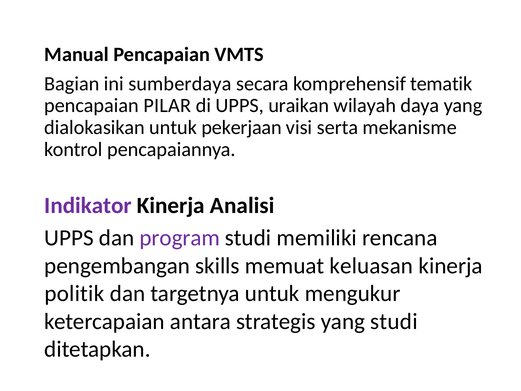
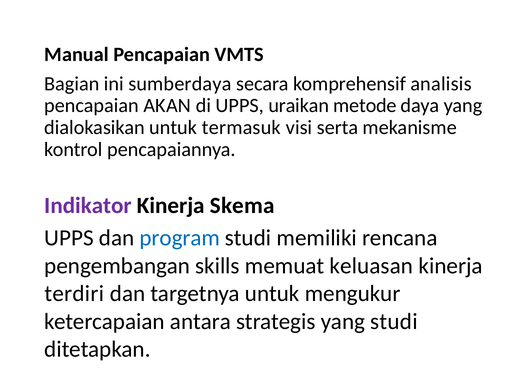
tematik: tematik -> analisis
PILAR: PILAR -> AKAN
wilayah: wilayah -> metode
pekerjaan: pekerjaan -> termasuk
Analisi: Analisi -> Skema
program colour: purple -> blue
politik: politik -> terdiri
